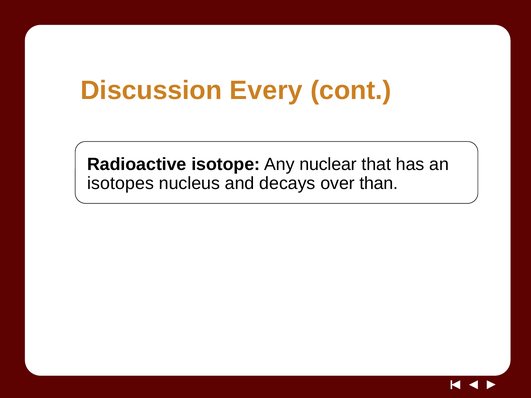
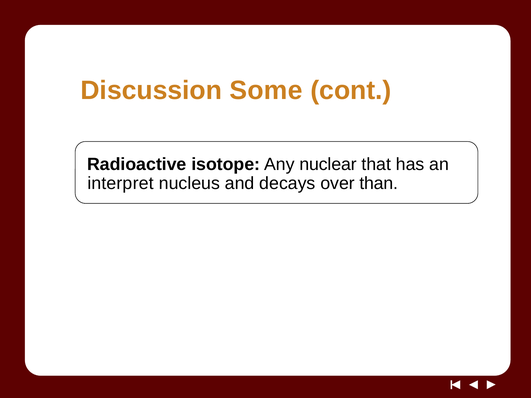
Every: Every -> Some
isotopes: isotopes -> interpret
